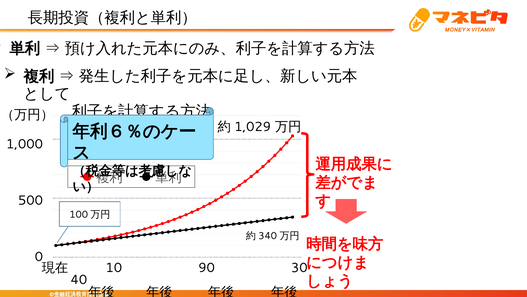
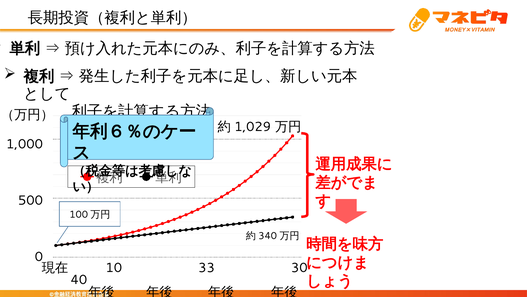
90: 90 -> 33
